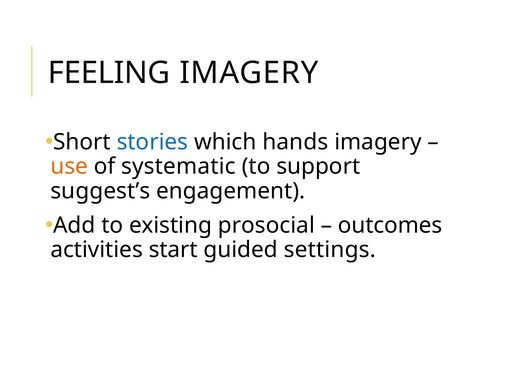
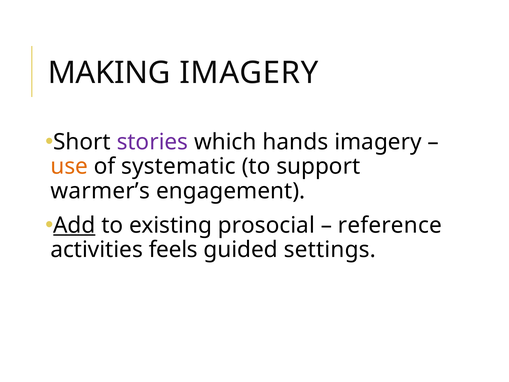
FEELING: FEELING -> MAKING
stories colour: blue -> purple
suggest’s: suggest’s -> warmer’s
Add underline: none -> present
outcomes: outcomes -> reference
start: start -> feels
